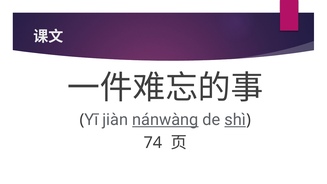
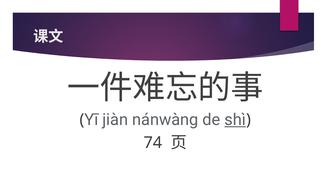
nánwàng underline: present -> none
